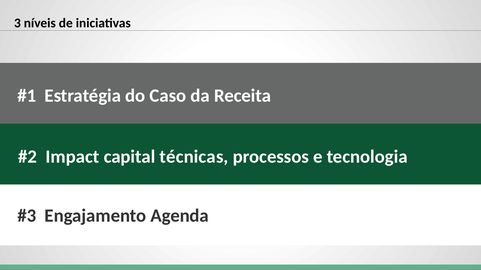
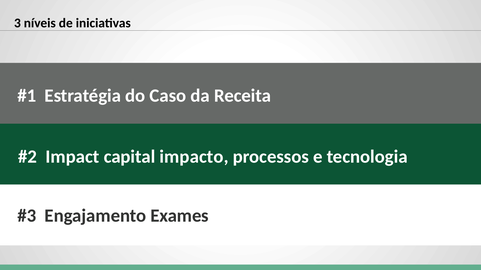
técnicas: técnicas -> impacto
Agenda: Agenda -> Exames
